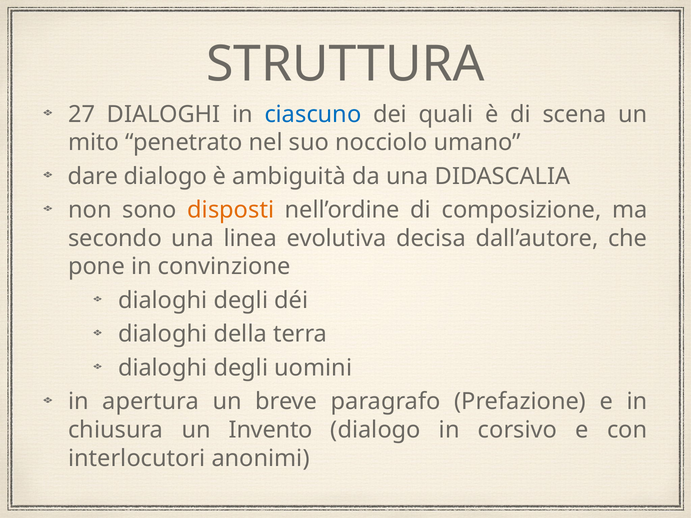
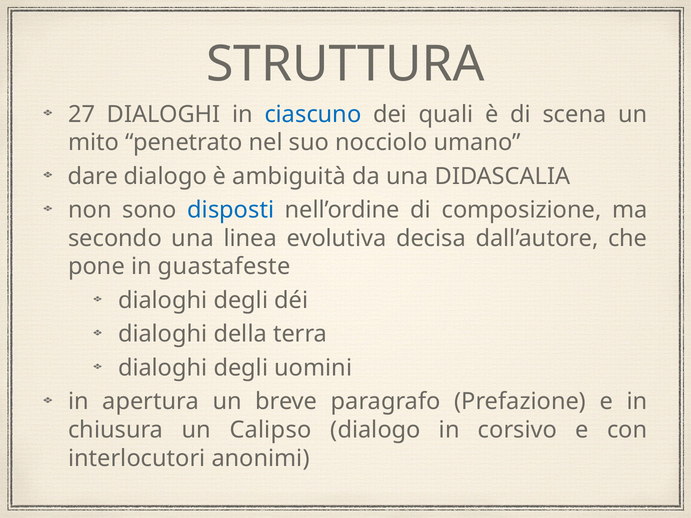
disposti colour: orange -> blue
convinzione: convinzione -> guastafeste
Invento: Invento -> Calipso
